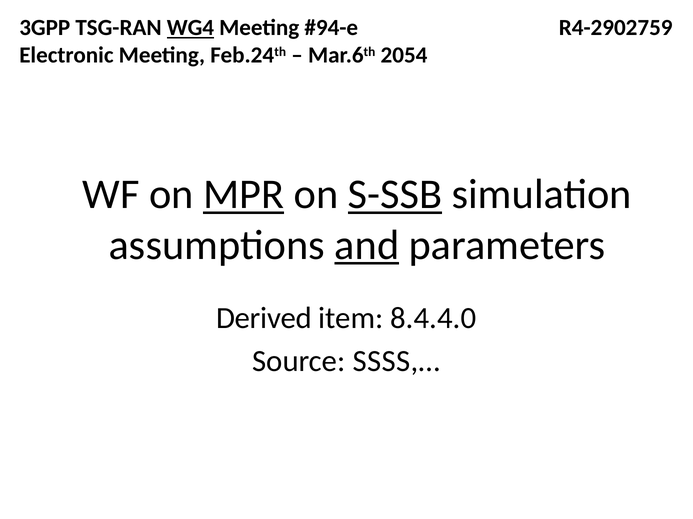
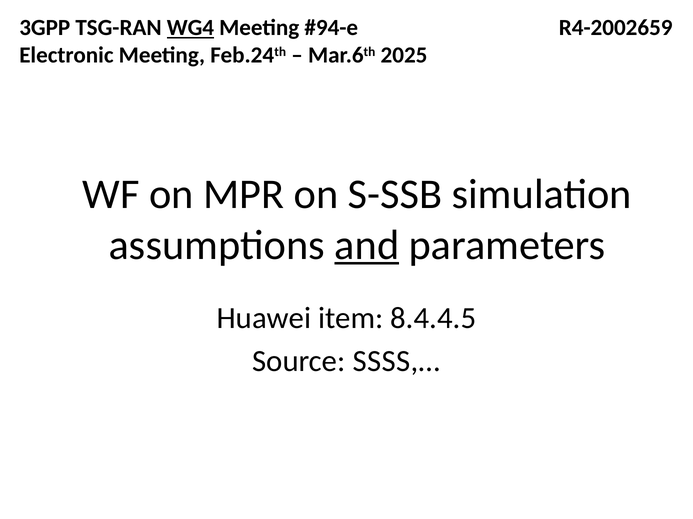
R4-2902759: R4-2902759 -> R4-2002659
2054: 2054 -> 2025
MPR underline: present -> none
S-SSB underline: present -> none
Derived: Derived -> Huawei
8.4.4.0: 8.4.4.0 -> 8.4.4.5
